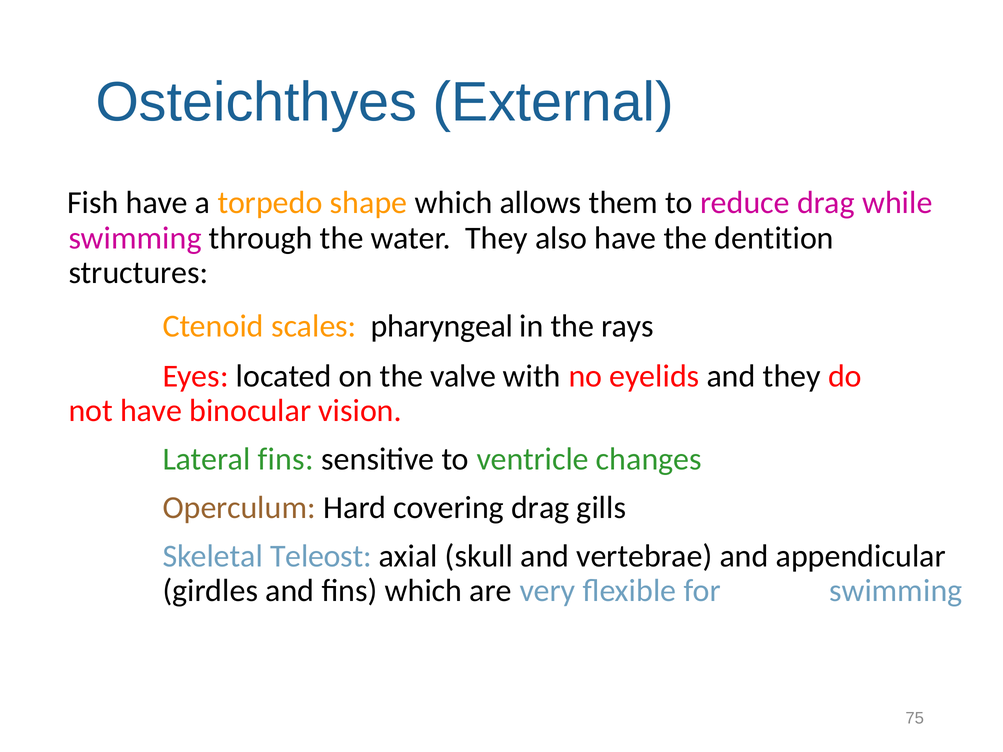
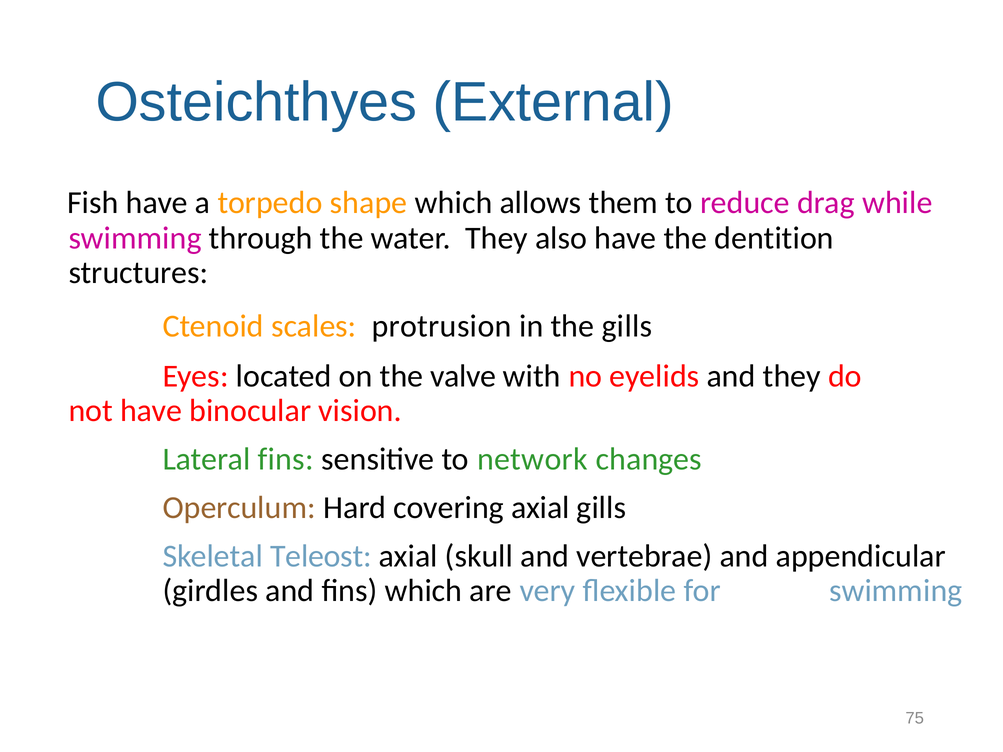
pharyngeal: pharyngeal -> protrusion
the rays: rays -> gills
ventricle: ventricle -> network
covering drag: drag -> axial
